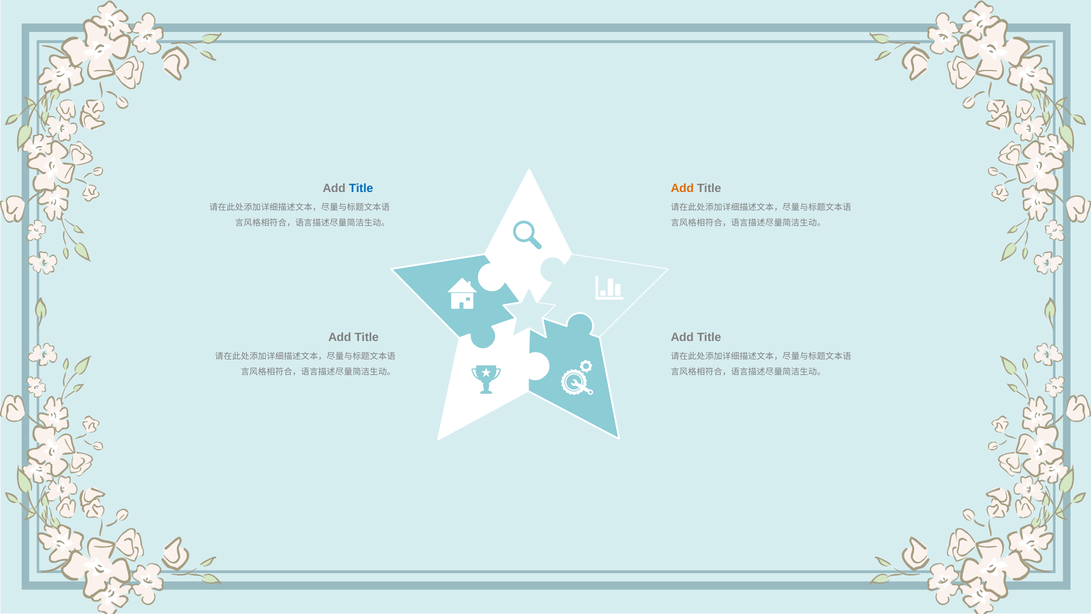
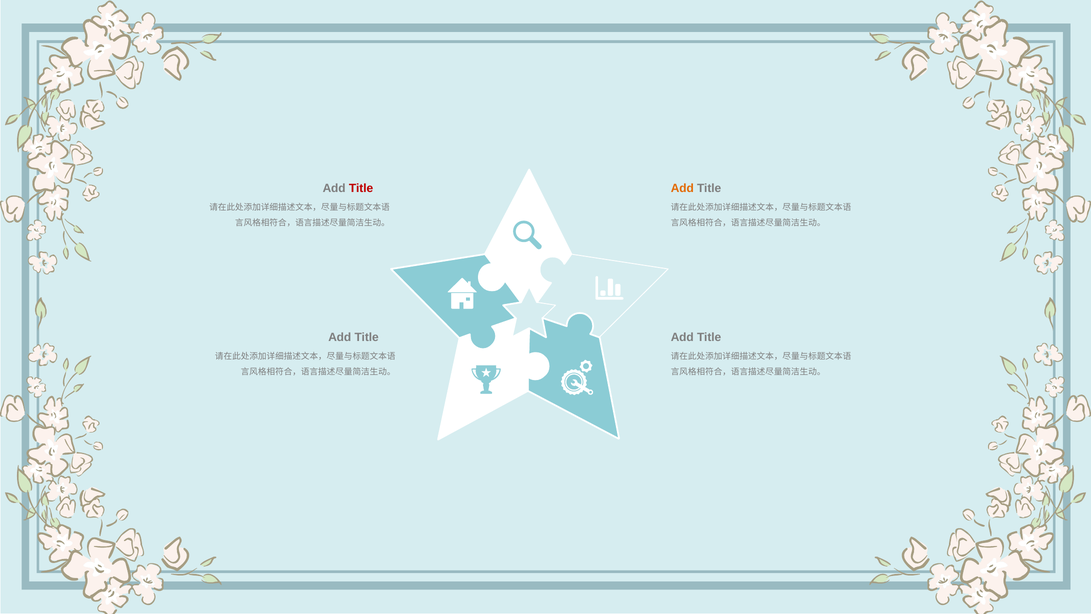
Title at (361, 188) colour: blue -> red
